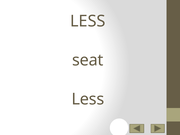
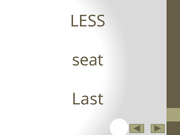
Less at (88, 99): Less -> Last
